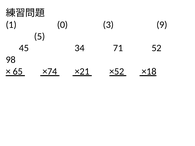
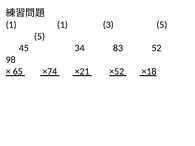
1 0: 0 -> 1
3 9: 9 -> 5
71: 71 -> 83
